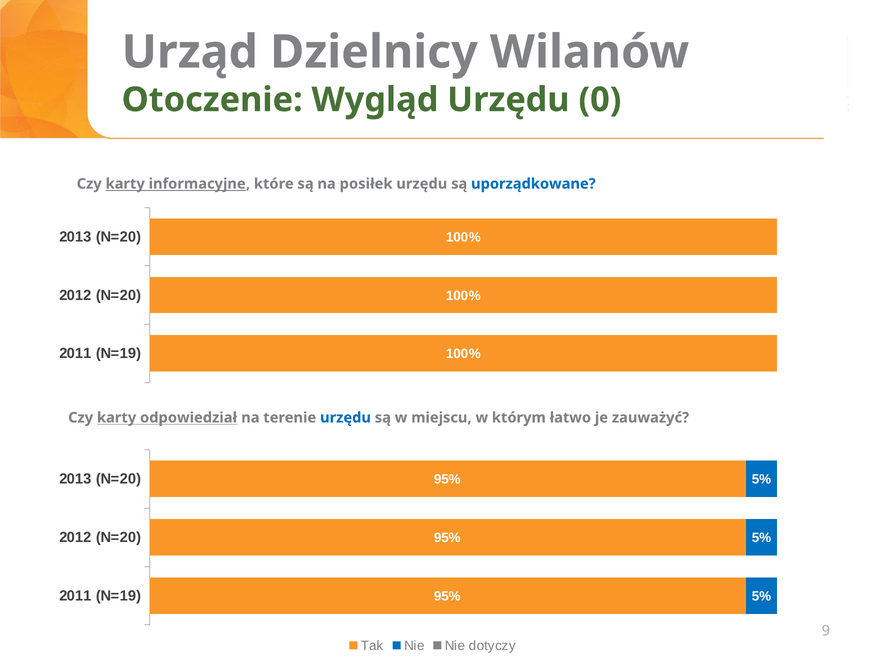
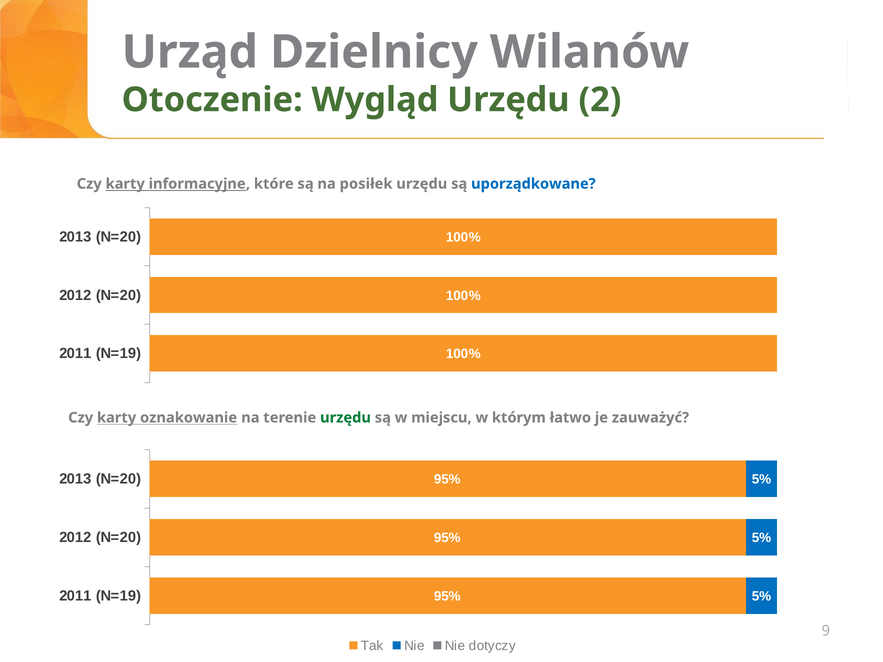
0: 0 -> 2
odpowiedział: odpowiedział -> oznakowanie
urzędu at (346, 418) colour: blue -> green
